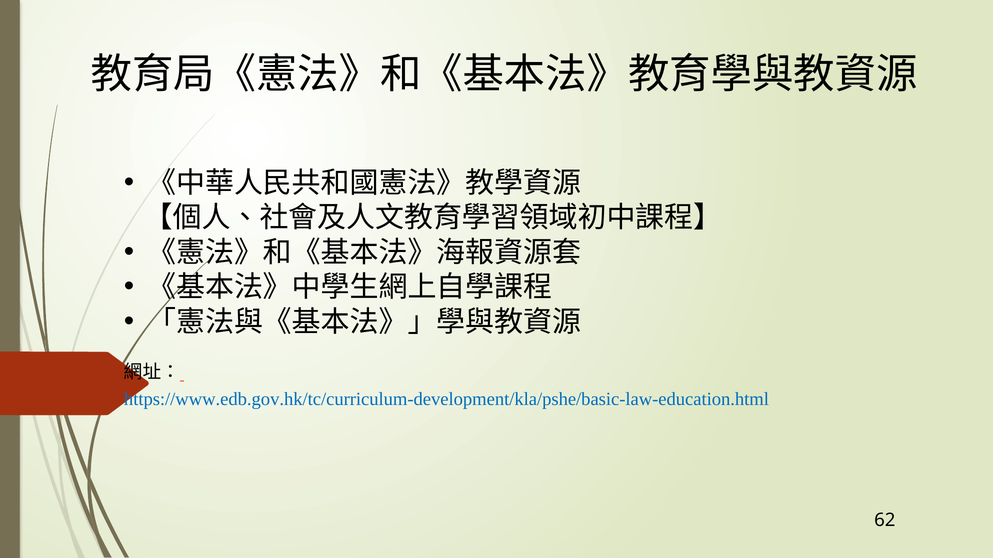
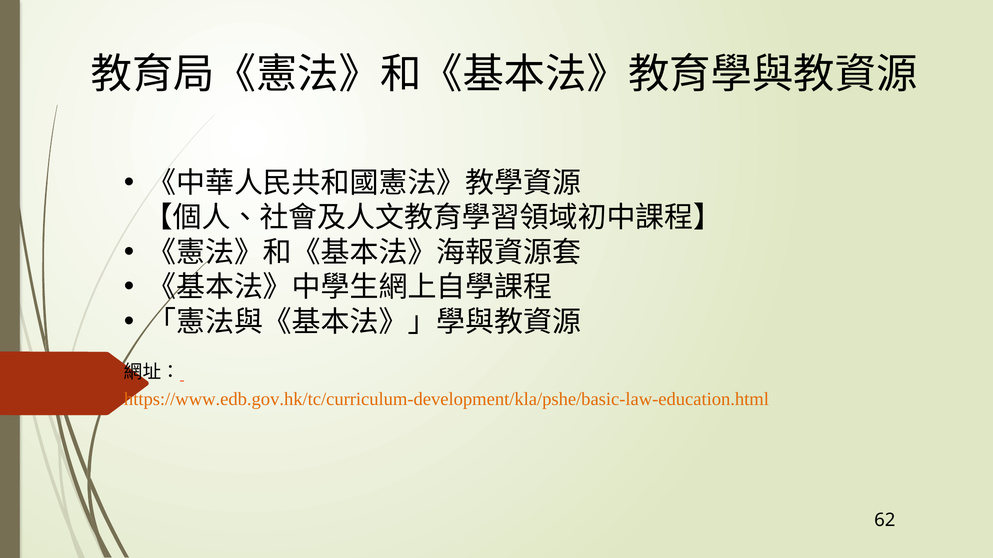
https://www.edb.gov.hk/tc/curriculum-development/kla/pshe/basic-law-education.html colour: blue -> orange
